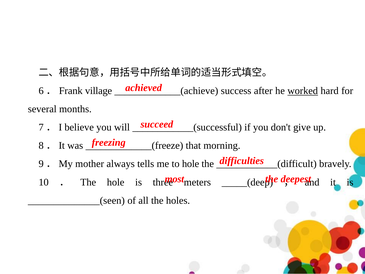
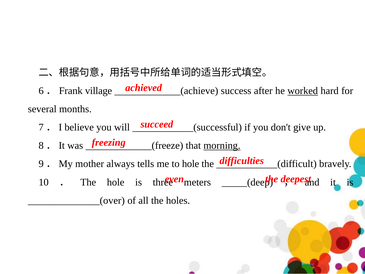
morning underline: none -> present
most: most -> even
______________(seen: ______________(seen -> ______________(over
